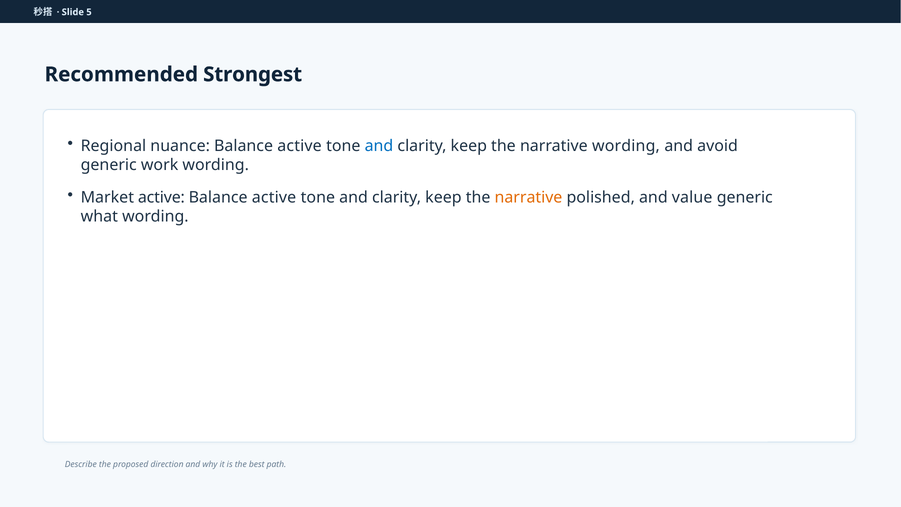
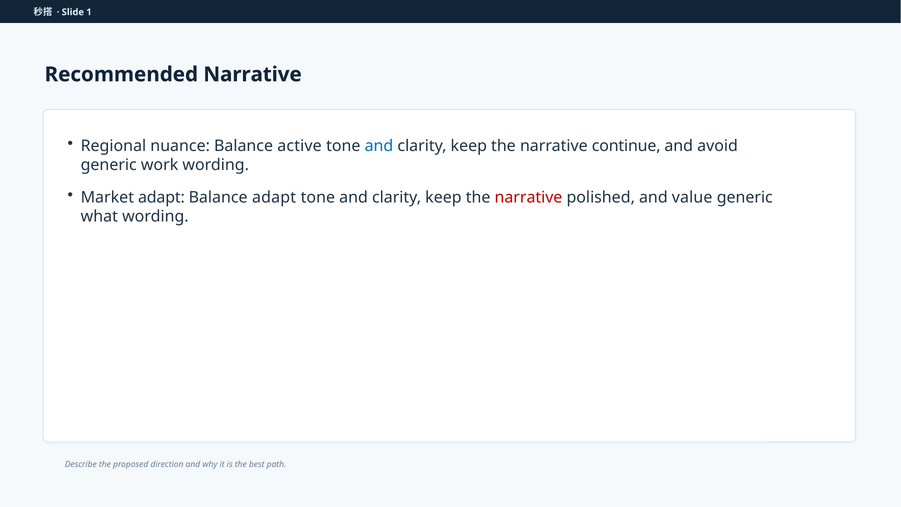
5: 5 -> 1
Recommended Strongest: Strongest -> Narrative
narrative wording: wording -> continue
Market active: active -> adapt
active at (274, 197): active -> adapt
narrative at (528, 197) colour: orange -> red
